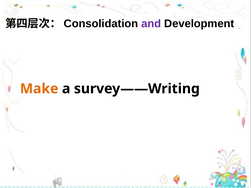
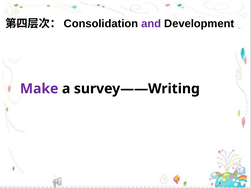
Make colour: orange -> purple
